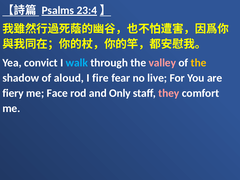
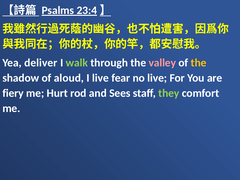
convict: convict -> deliver
walk colour: light blue -> light green
I fire: fire -> live
Face: Face -> Hurt
Only: Only -> Sees
they colour: pink -> light green
